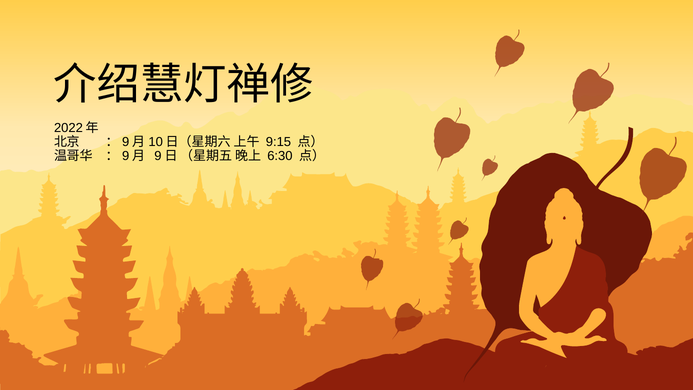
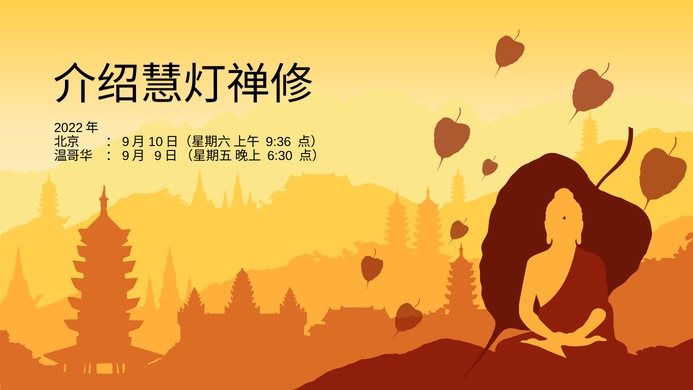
9:15: 9:15 -> 9:36
